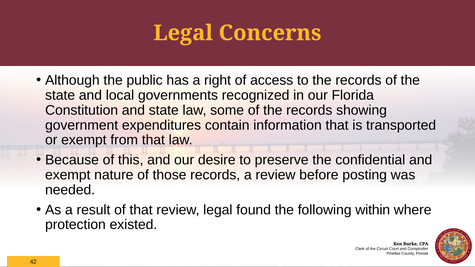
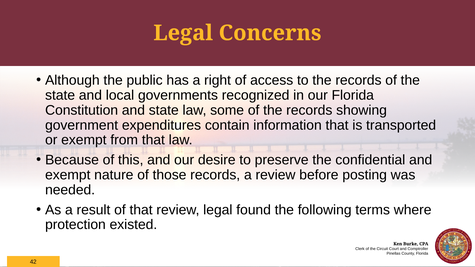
within: within -> terms
